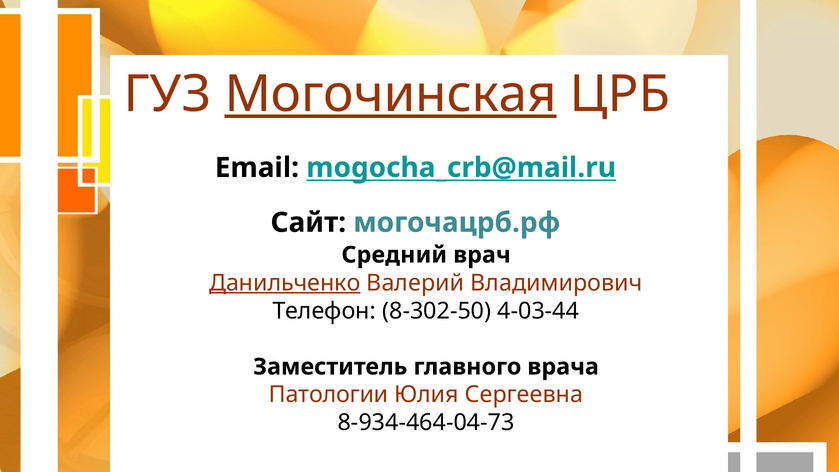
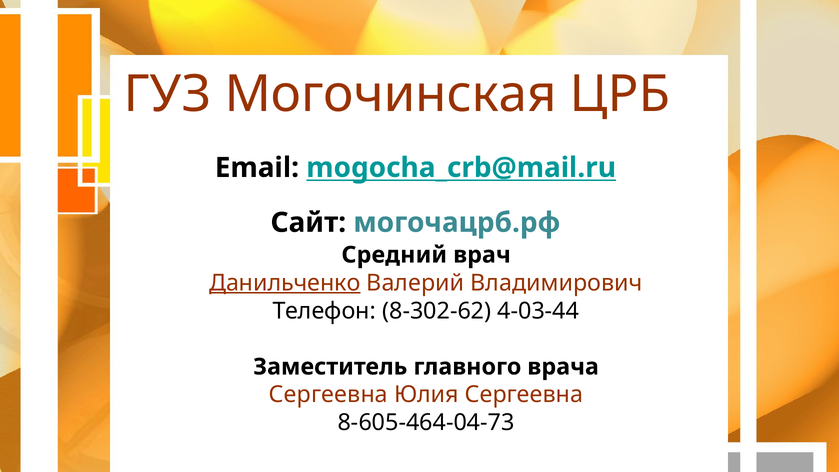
Могочинская underline: present -> none
8-302-50: 8-302-50 -> 8-302-62
Патологии at (329, 395): Патологии -> Сергеевна
8-934-464-04-73: 8-934-464-04-73 -> 8-605-464-04-73
